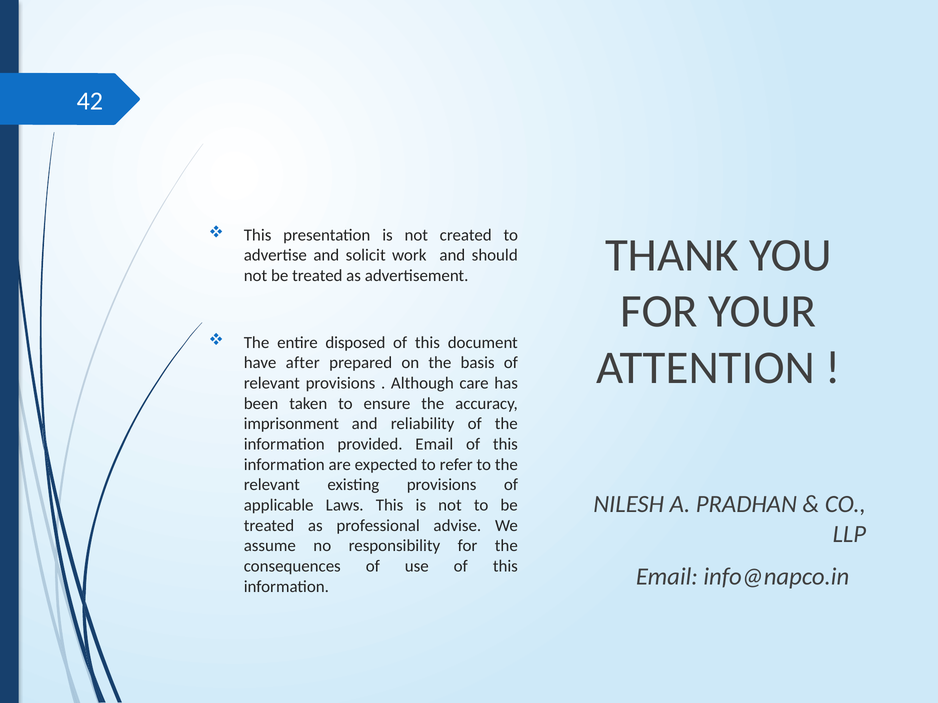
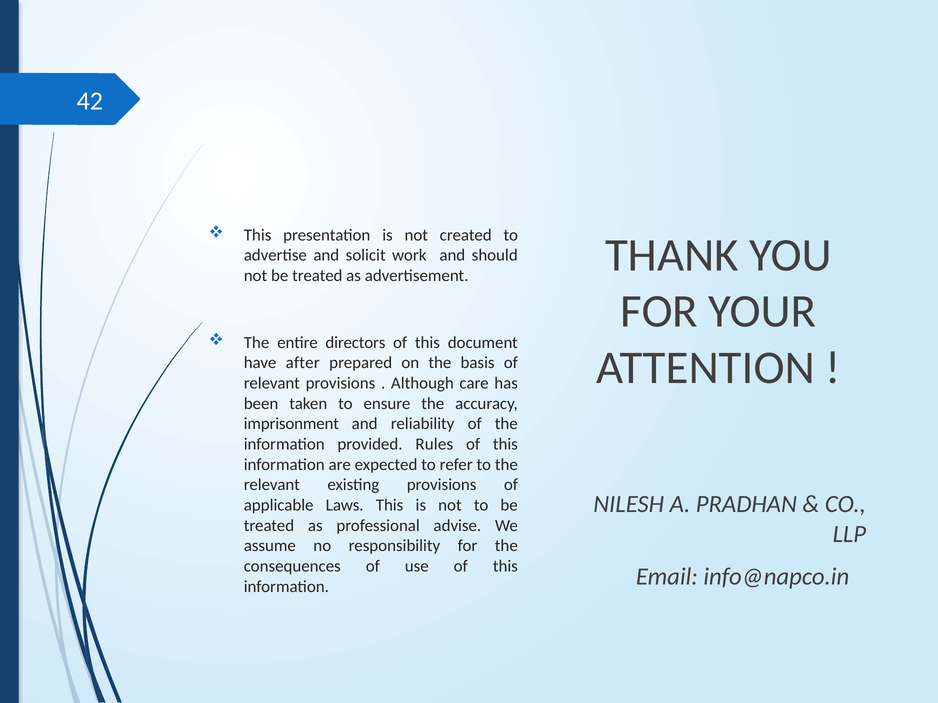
disposed: disposed -> directors
provided Email: Email -> Rules
